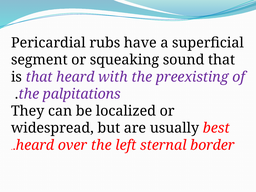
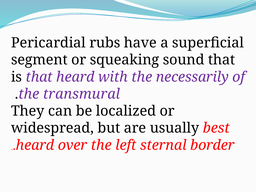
preexisting: preexisting -> necessarily
palpitations: palpitations -> transmural
